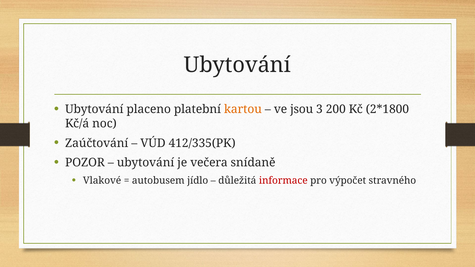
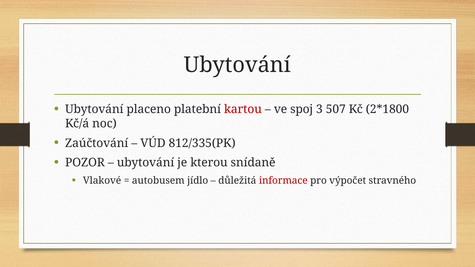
kartou colour: orange -> red
jsou: jsou -> spoj
200: 200 -> 507
412/335(PK: 412/335(PK -> 812/335(PK
večera: večera -> kterou
